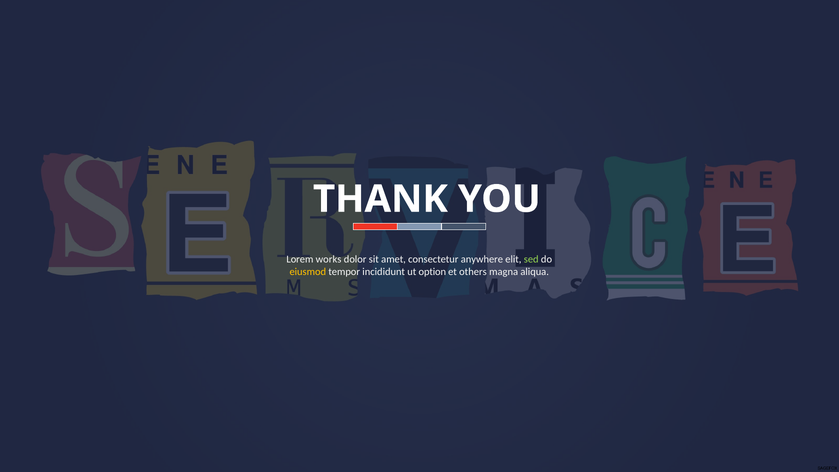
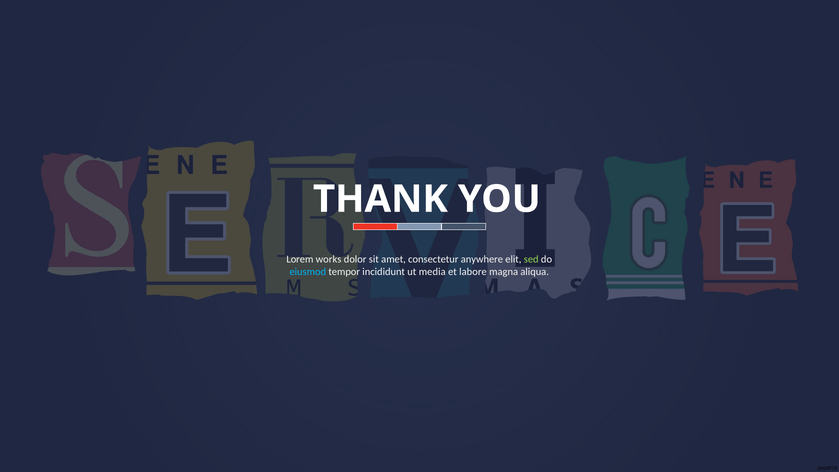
eiusmod colour: yellow -> light blue
option: option -> media
others: others -> labore
